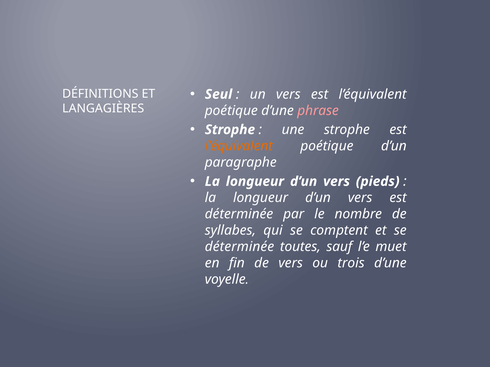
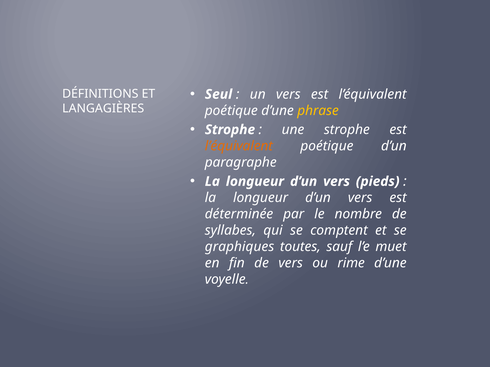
phrase colour: pink -> yellow
déterminée at (240, 247): déterminée -> graphiques
trois: trois -> rime
